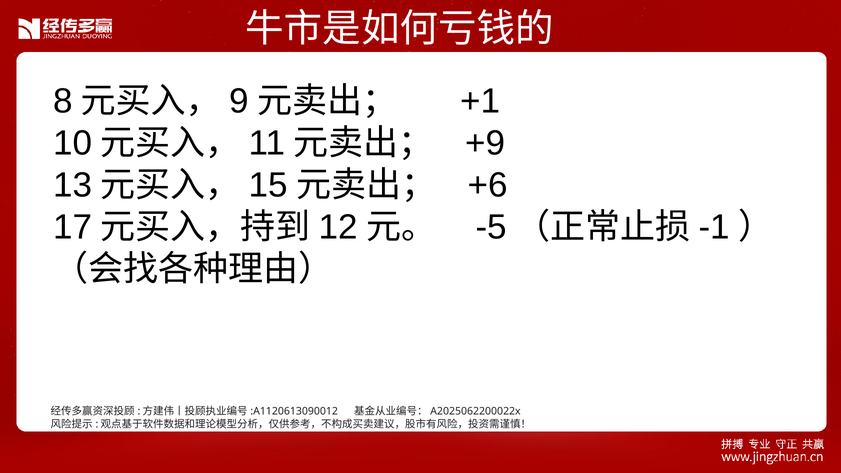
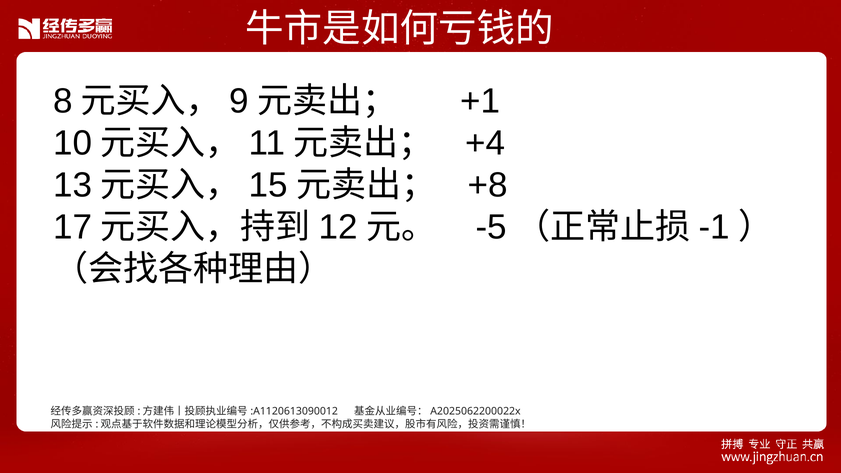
+9: +9 -> +4
+6: +6 -> +8
